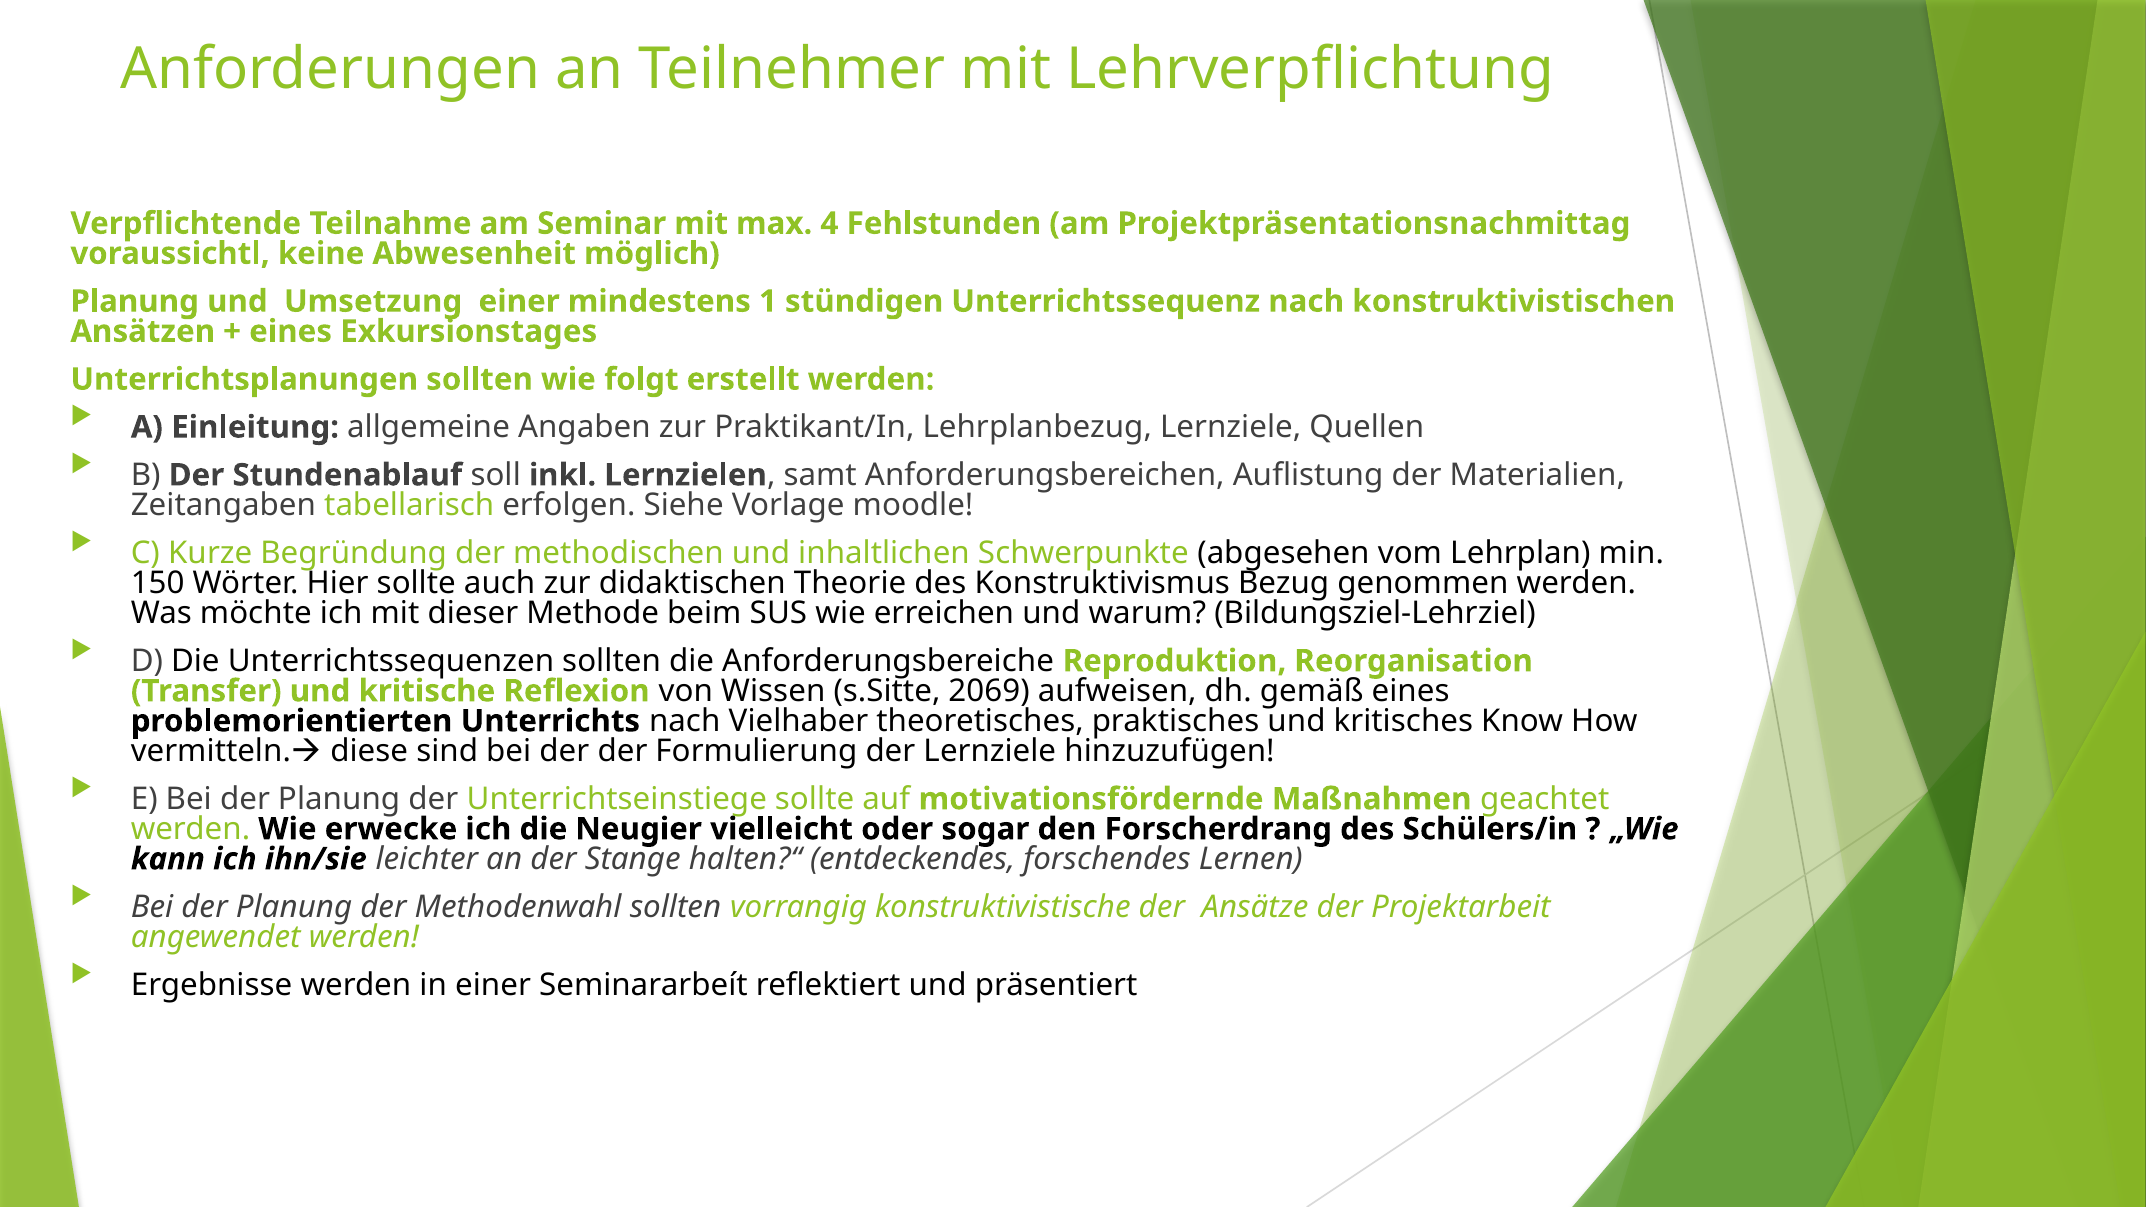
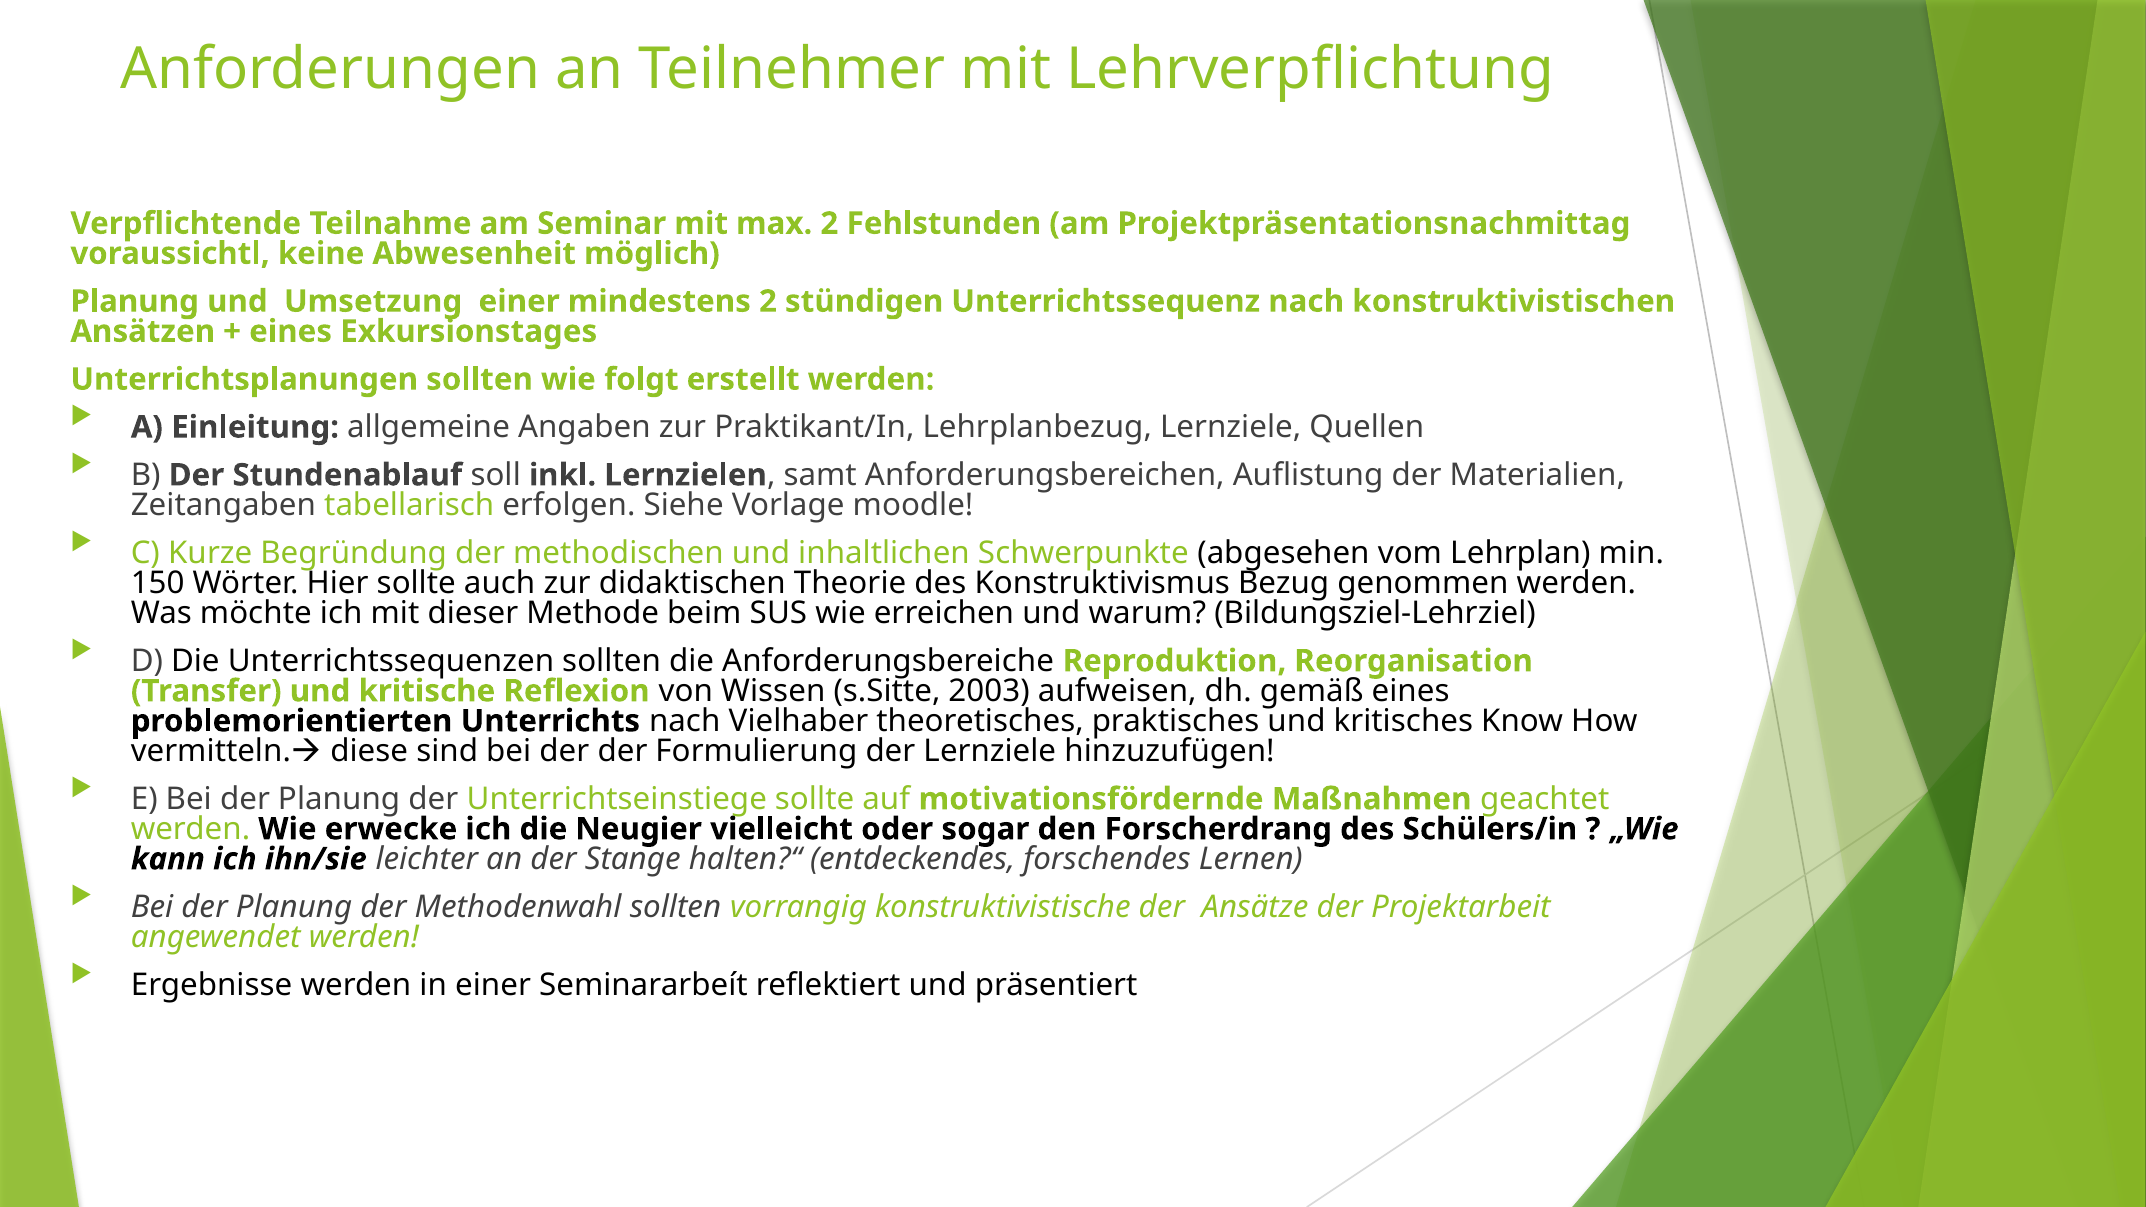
max 4: 4 -> 2
mindestens 1: 1 -> 2
2069: 2069 -> 2003
